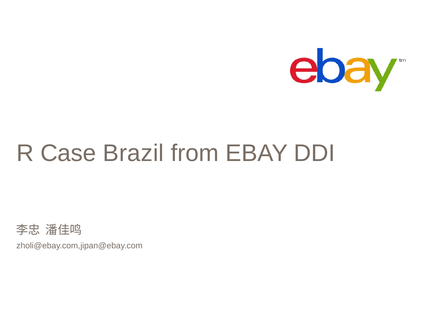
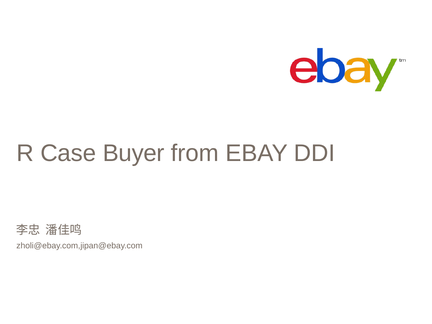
Brazil: Brazil -> Buyer
